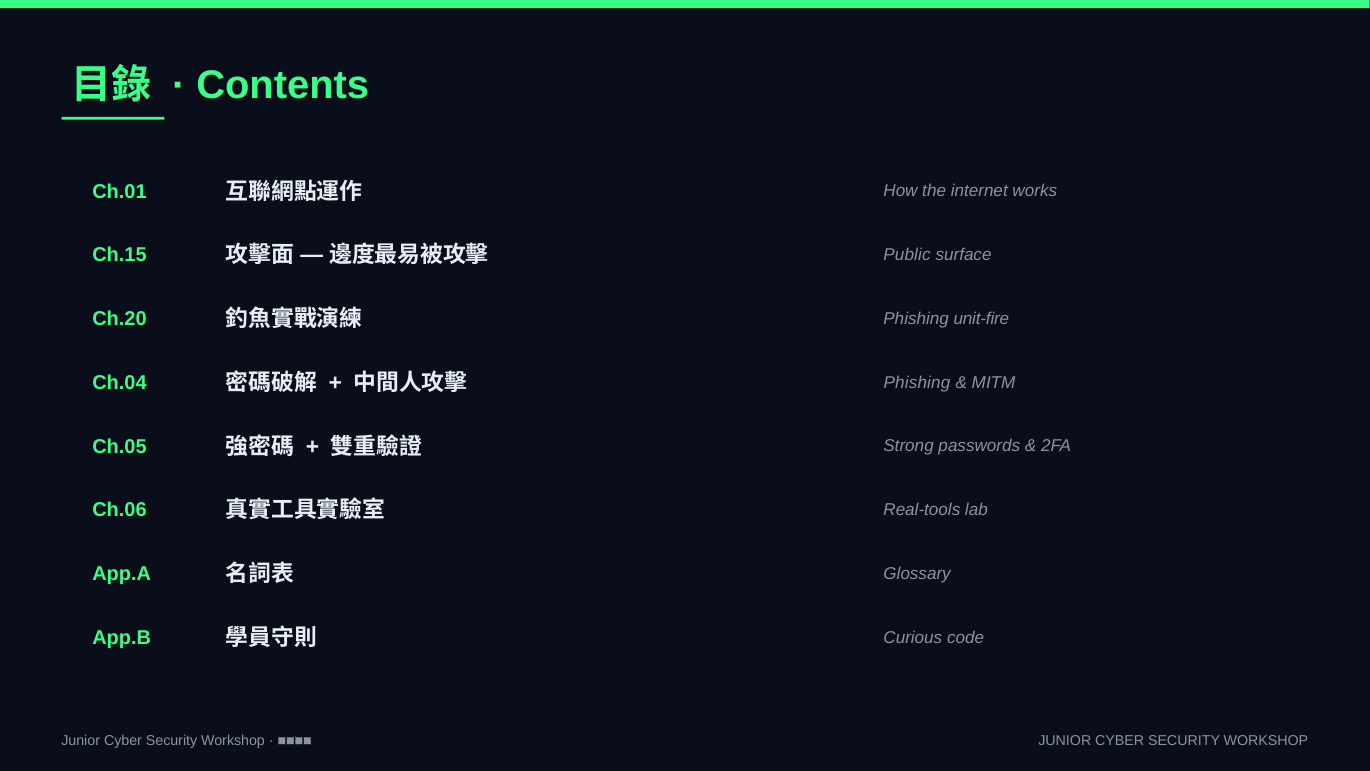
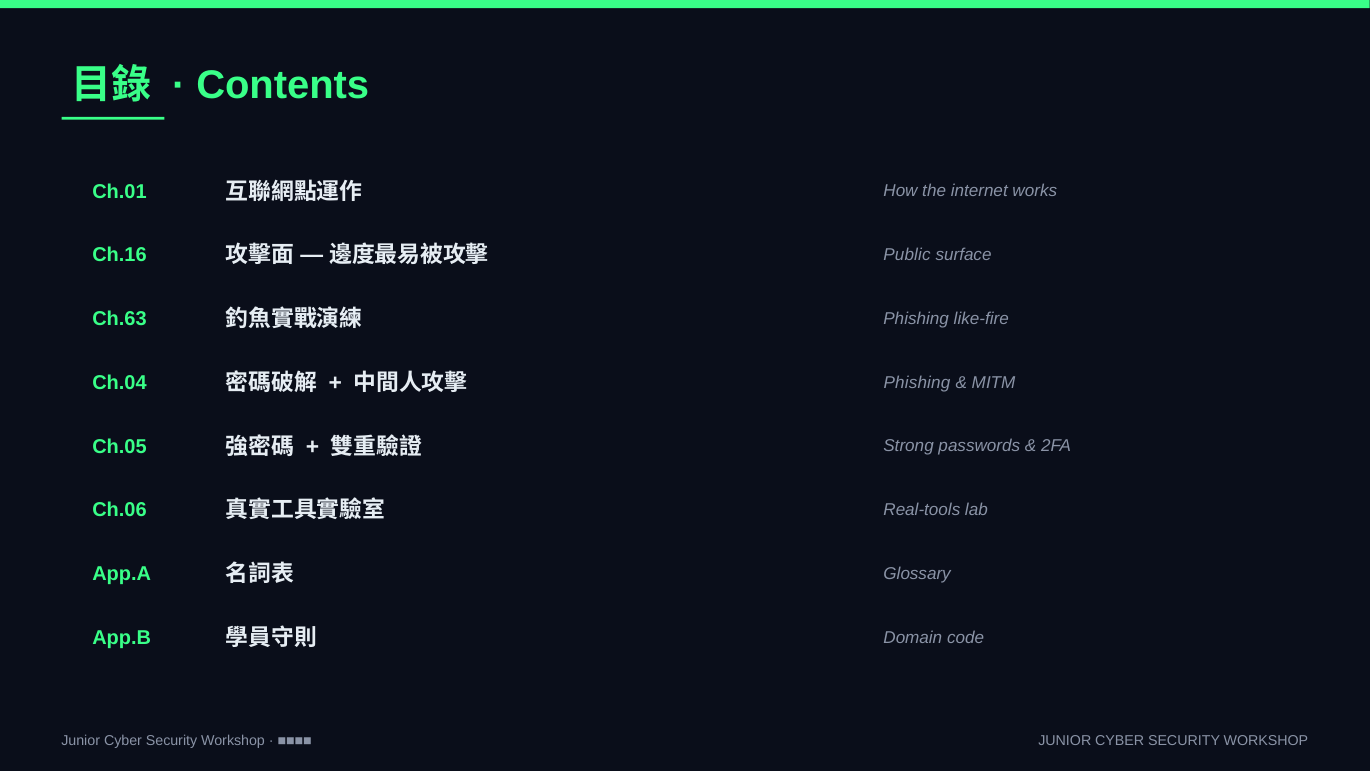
Ch.15: Ch.15 -> Ch.16
Ch.20: Ch.20 -> Ch.63
unit-fire: unit-fire -> like-fire
Curious: Curious -> Domain
